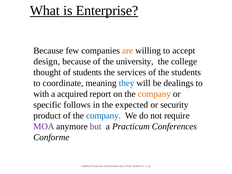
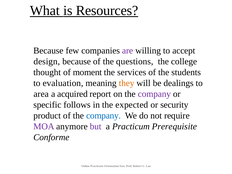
Enterprise: Enterprise -> Resources
are colour: orange -> purple
university: university -> questions
of students: students -> moment
coordinate: coordinate -> evaluation
they colour: blue -> orange
with: with -> area
company at (154, 94) colour: orange -> purple
Conferences: Conferences -> Prerequisite
